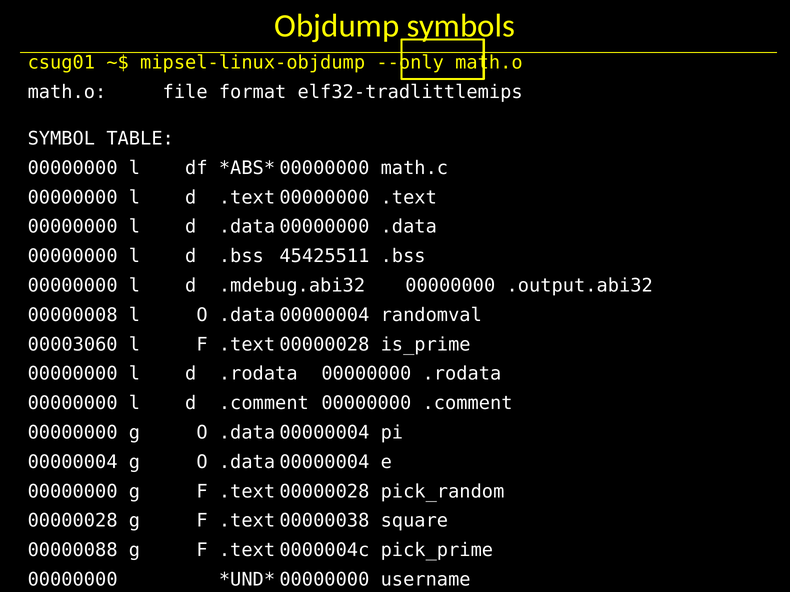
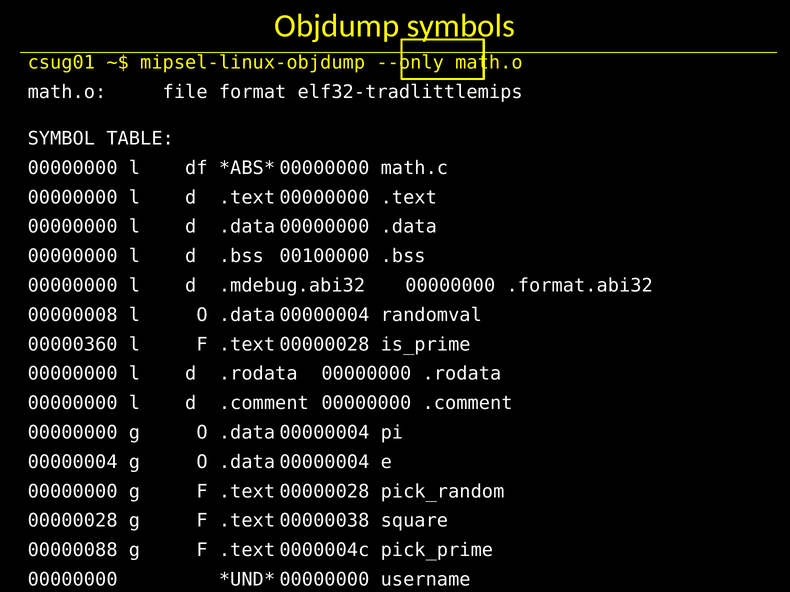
45425511: 45425511 -> 00100000
.output.abi32: .output.abi32 -> .format.abi32
00003060: 00003060 -> 00000360
